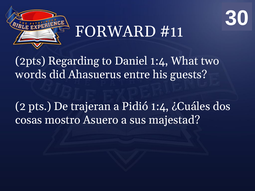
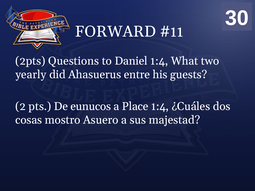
Regarding: Regarding -> Questions
words: words -> yearly
trajeran: trajeran -> eunucos
Pidió: Pidió -> Place
